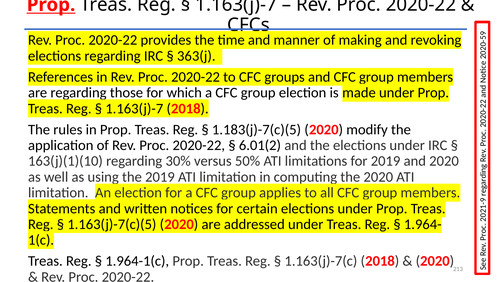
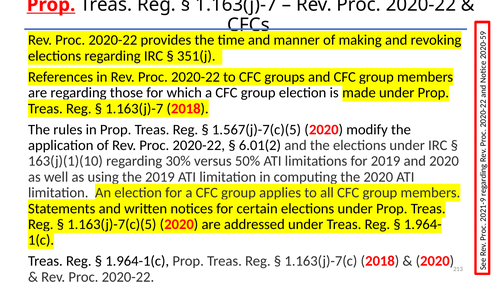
363(j: 363(j -> 351(j
1.183(j)-7(c)(5: 1.183(j)-7(c)(5 -> 1.567(j)-7(c)(5
